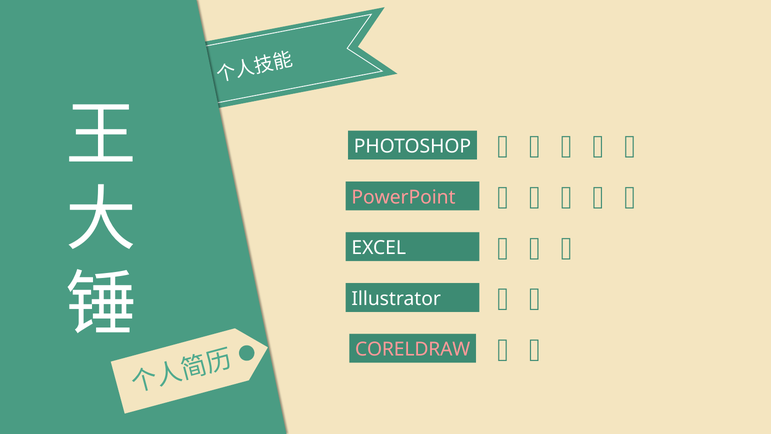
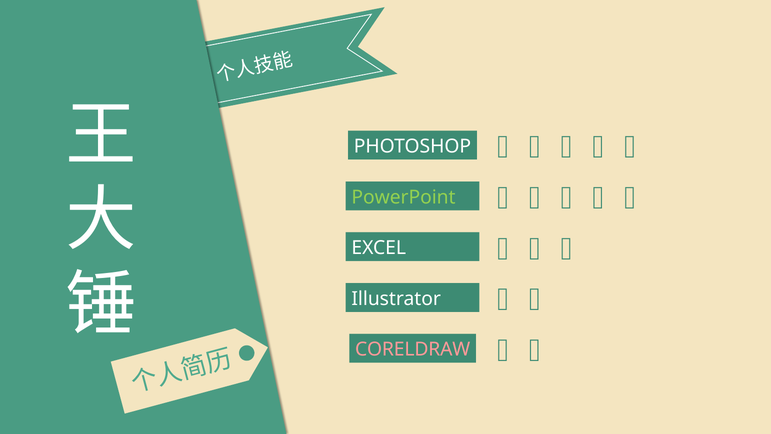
PowerPoint colour: pink -> light green
